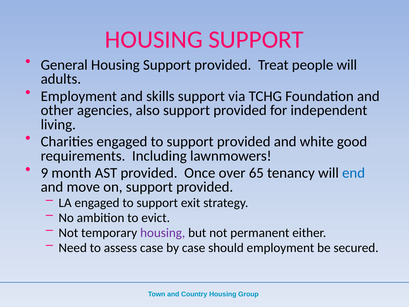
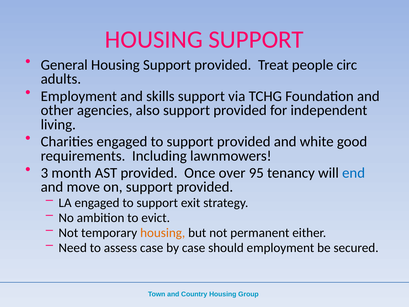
people will: will -> circ
9: 9 -> 3
65: 65 -> 95
housing at (163, 233) colour: purple -> orange
